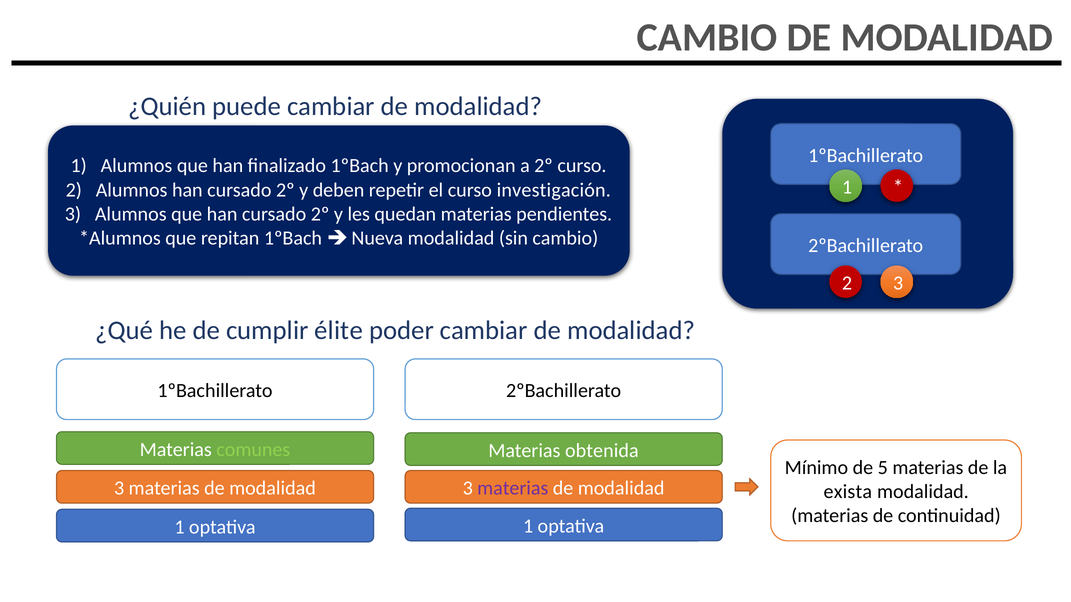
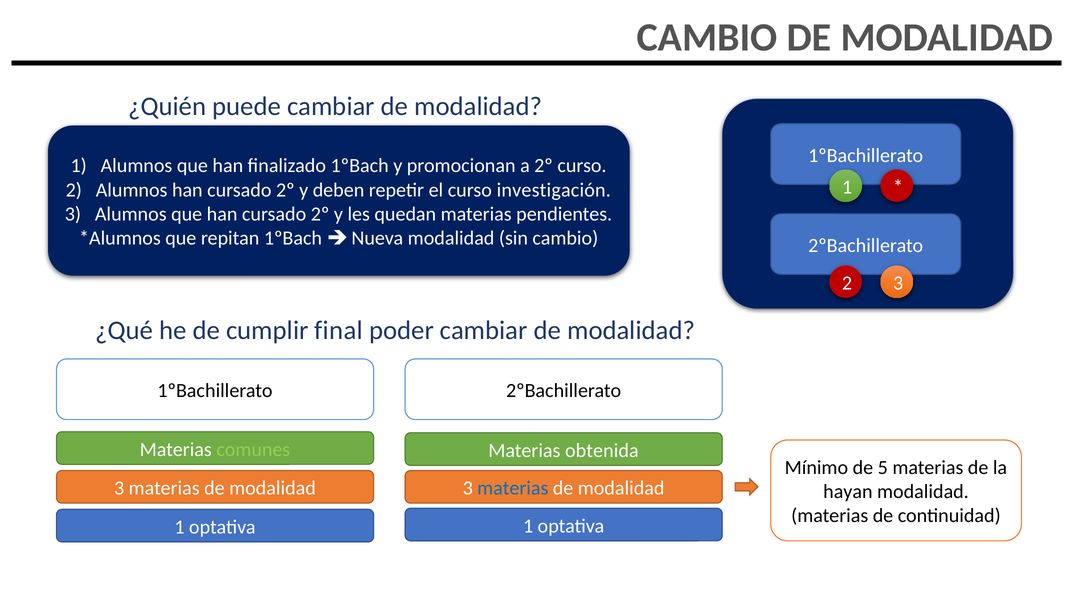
élite: élite -> final
materias at (513, 489) colour: purple -> blue
exista: exista -> hayan
